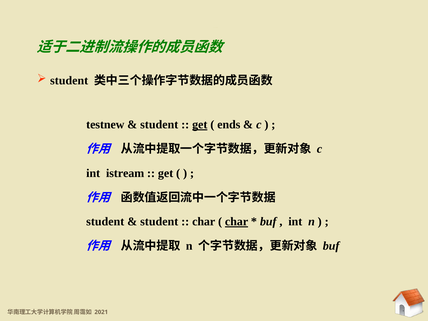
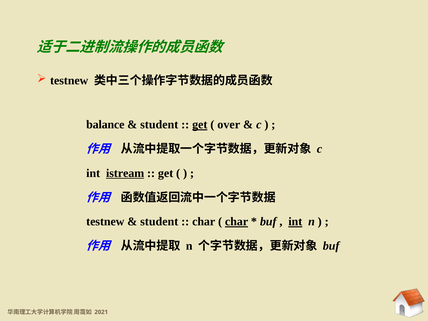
student at (69, 80): student -> testnew
testnew: testnew -> balance
ends: ends -> over
istream underline: none -> present
student at (105, 222): student -> testnew
int at (295, 222) underline: none -> present
